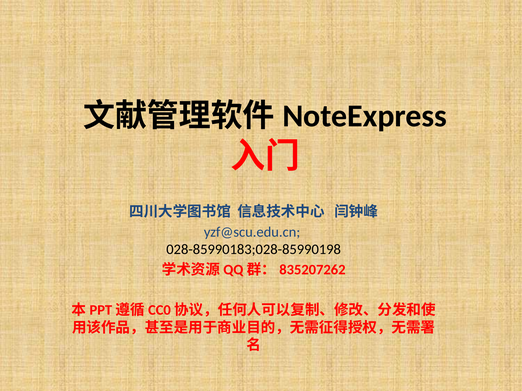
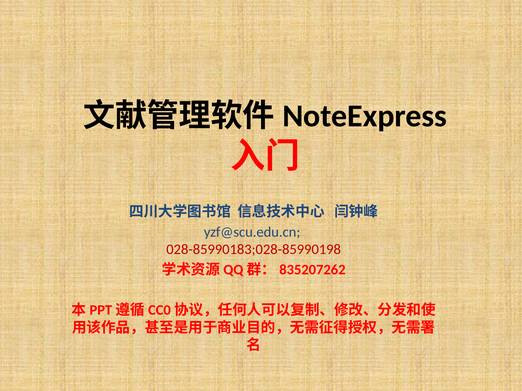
028-85990183;028-85990198 colour: black -> red
